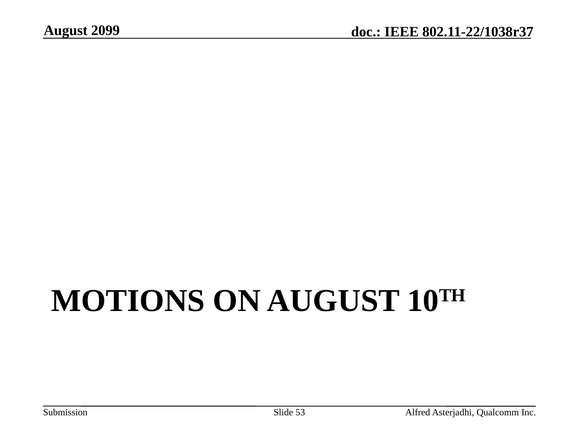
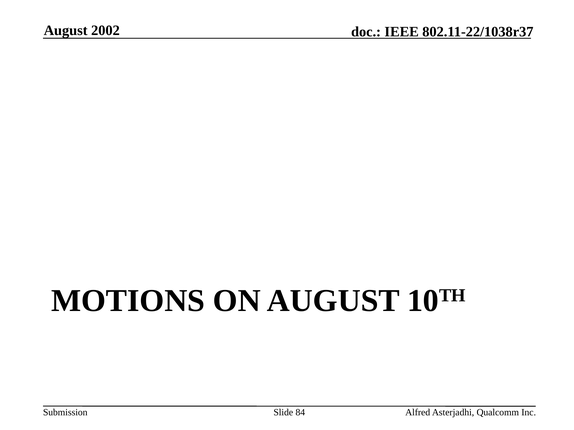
2099: 2099 -> 2002
53: 53 -> 84
